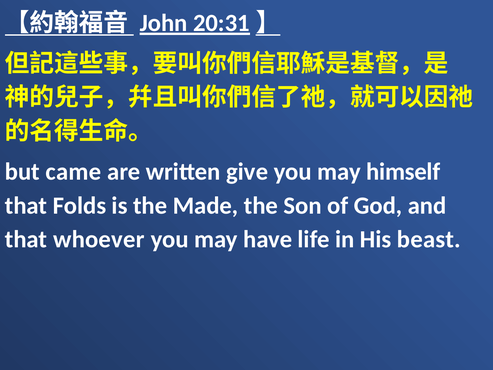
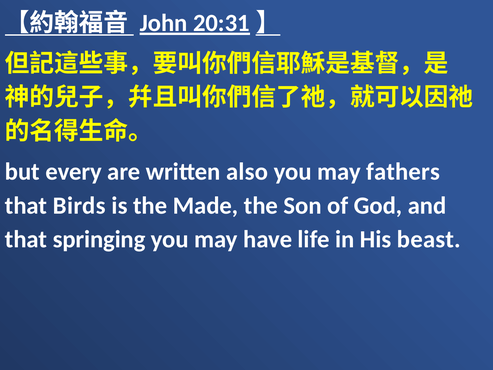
came: came -> every
give: give -> also
himself: himself -> fathers
Folds: Folds -> Birds
whoever: whoever -> springing
